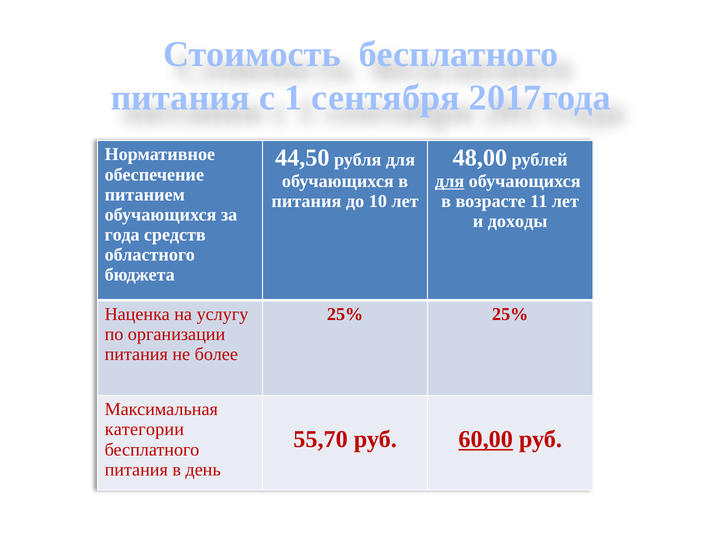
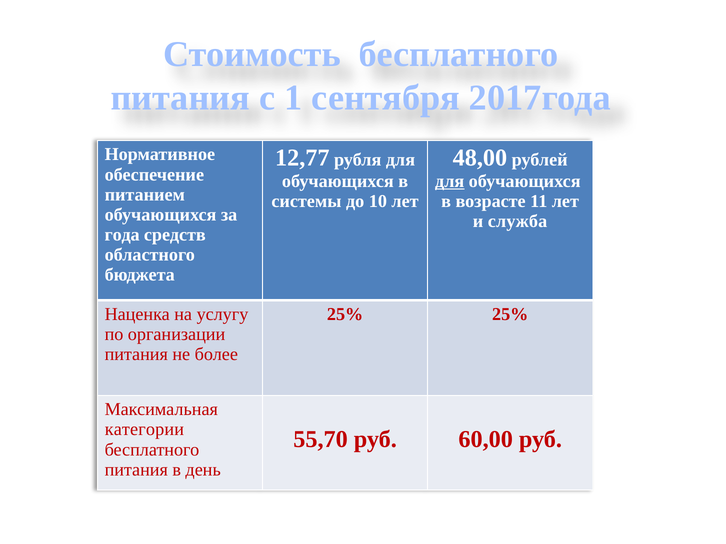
44,50: 44,50 -> 12,77
питания at (306, 201): питания -> системы
доходы: доходы -> служба
60,00 underline: present -> none
